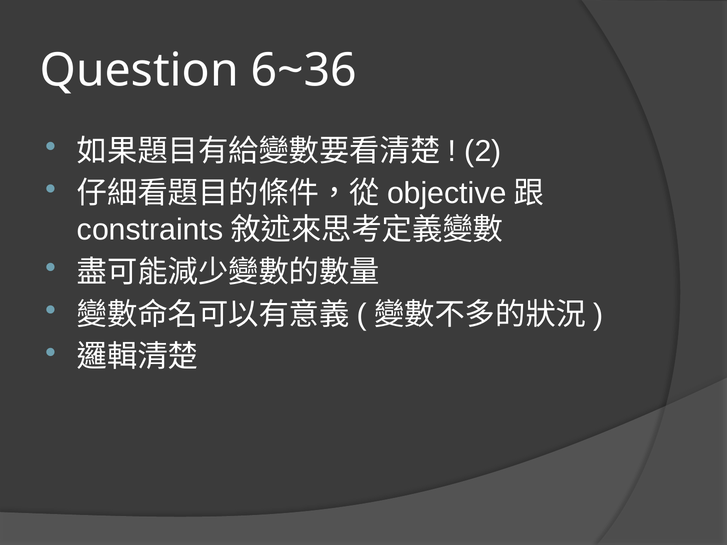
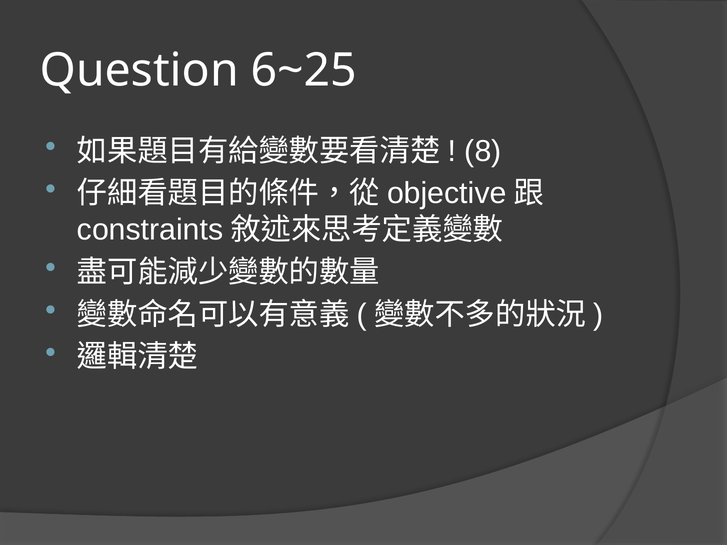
6~36: 6~36 -> 6~25
2: 2 -> 8
